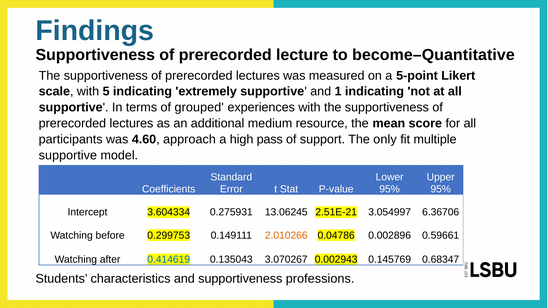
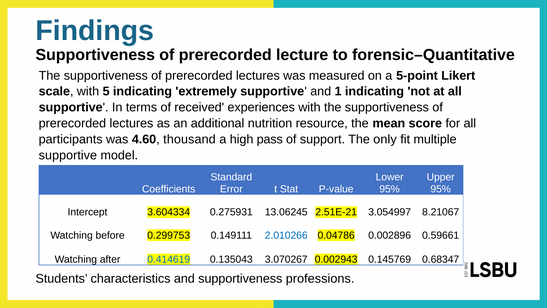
become–Quantitative: become–Quantitative -> forensic–Quantitative
grouped: grouped -> received
medium: medium -> nutrition
approach: approach -> thousand
6.36706: 6.36706 -> 8.21067
2.010266 colour: orange -> blue
